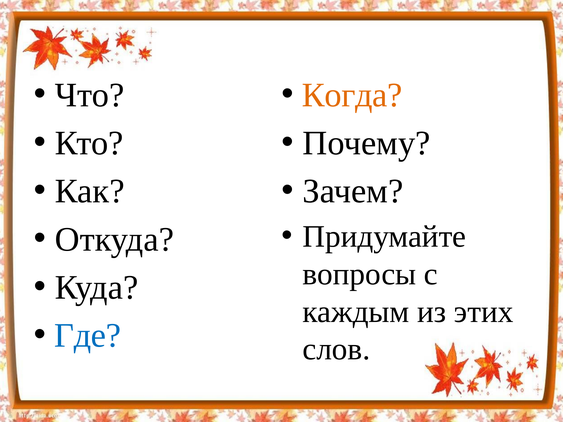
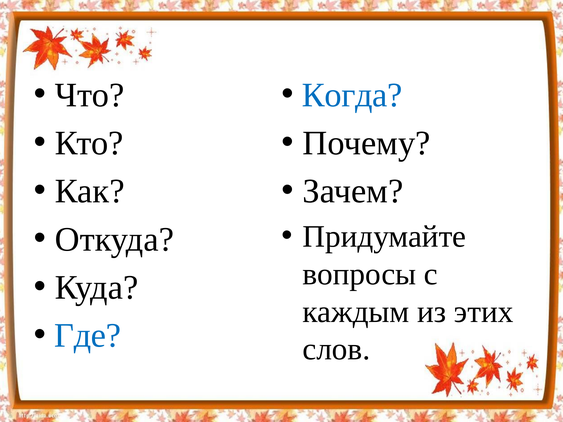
Когда colour: orange -> blue
